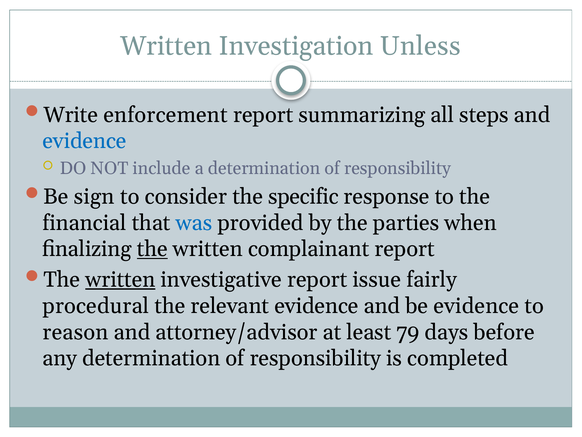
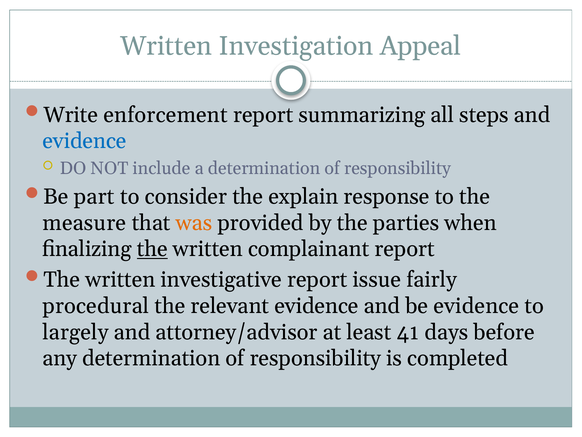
Unless: Unless -> Appeal
sign: sign -> part
specific: specific -> explain
financial: financial -> measure
was colour: blue -> orange
written at (120, 279) underline: present -> none
reason: reason -> largely
79: 79 -> 41
